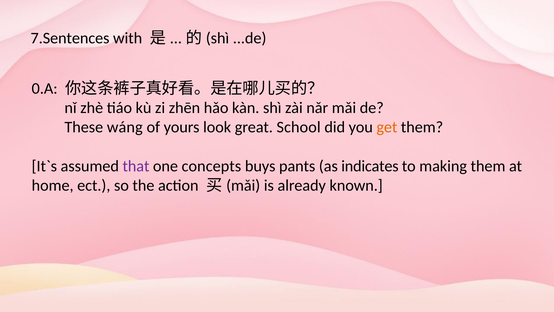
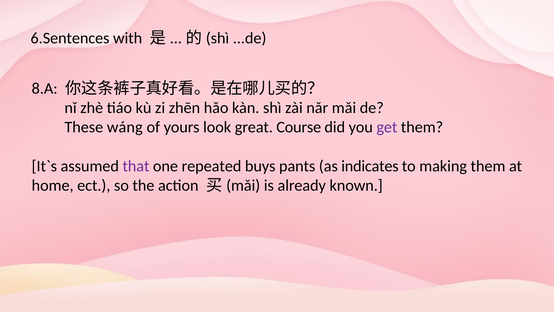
7.Sentences: 7.Sentences -> 6.Sentences
0.A: 0.A -> 8.A
School: School -> Course
get colour: orange -> purple
concepts: concepts -> repeated
